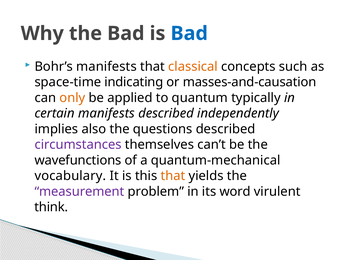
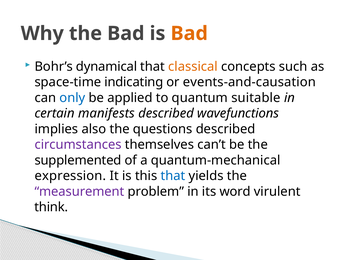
Bad at (189, 33) colour: blue -> orange
Bohr’s manifests: manifests -> dynamical
masses-and-causation: masses-and-causation -> events-and-causation
only colour: orange -> blue
typically: typically -> suitable
independently: independently -> wavefunctions
wavefunctions: wavefunctions -> supplemented
vocabulary: vocabulary -> expression
that at (173, 176) colour: orange -> blue
